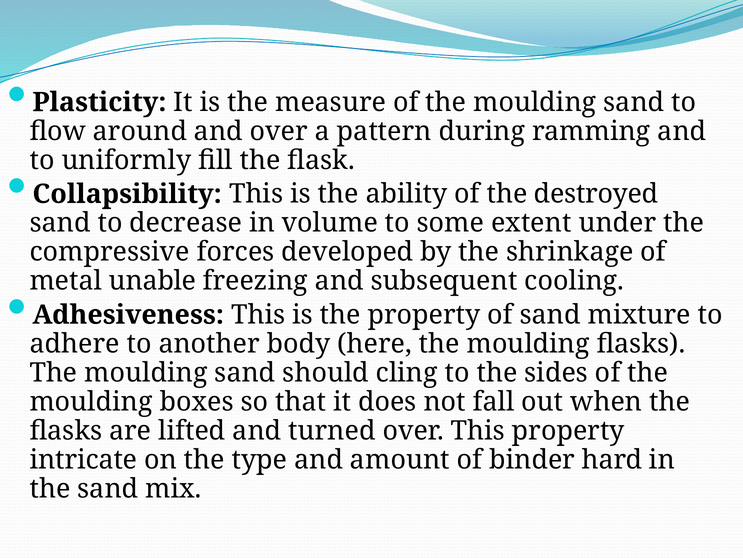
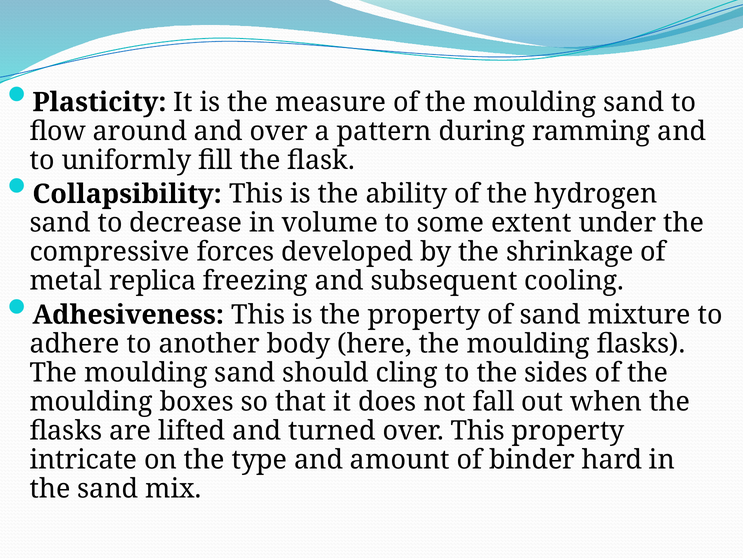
destroyed: destroyed -> hydrogen
unable: unable -> replica
